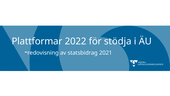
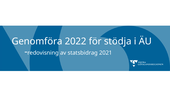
Plattformar: Plattformar -> Genomföra
